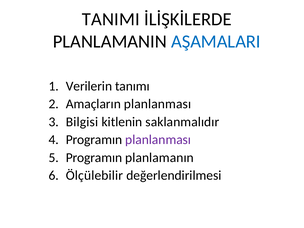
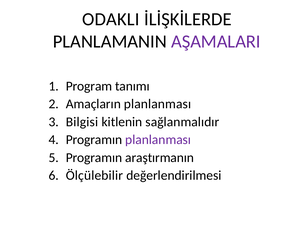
TANIMI: TANIMI -> ODAKLI
AŞAMALARI colour: blue -> purple
Verilerin: Verilerin -> Program
saklanmalıdır: saklanmalıdır -> sağlanmalıdır
planlamanın: planlamanın -> araştırmanın
